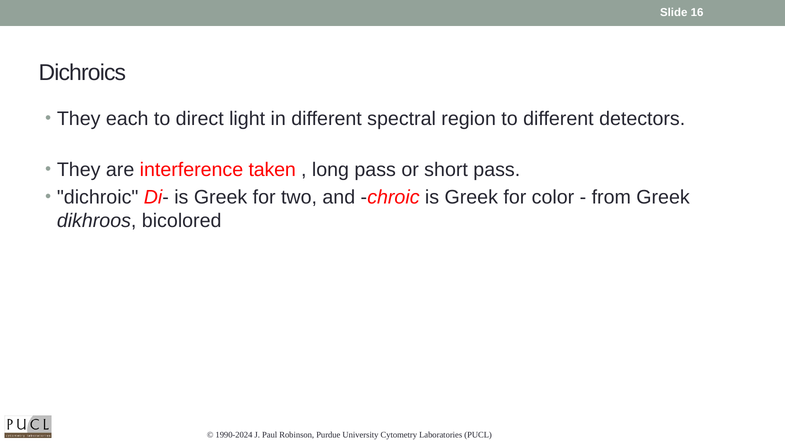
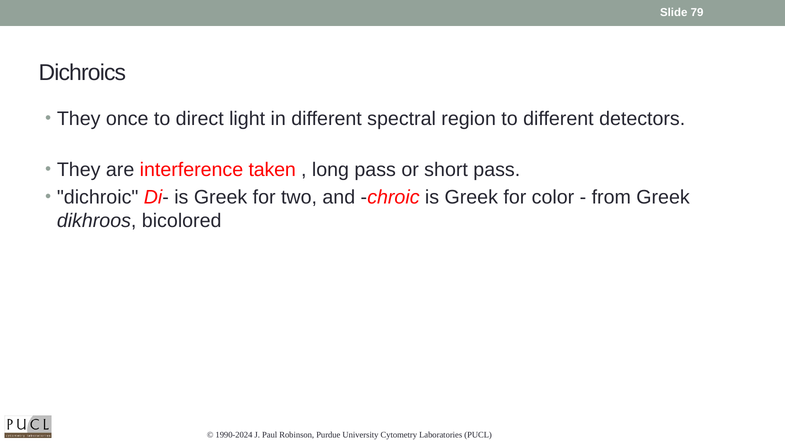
16: 16 -> 79
each: each -> once
